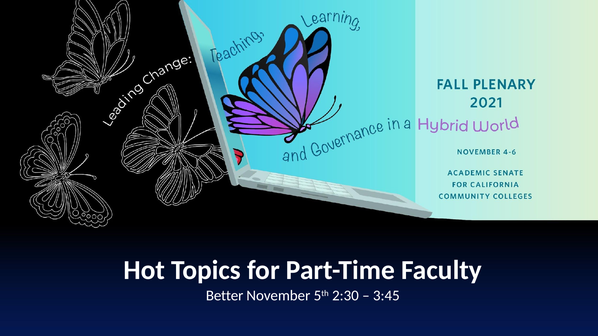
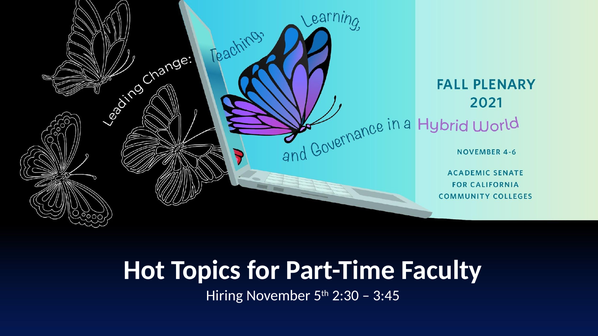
Better: Better -> Hiring
